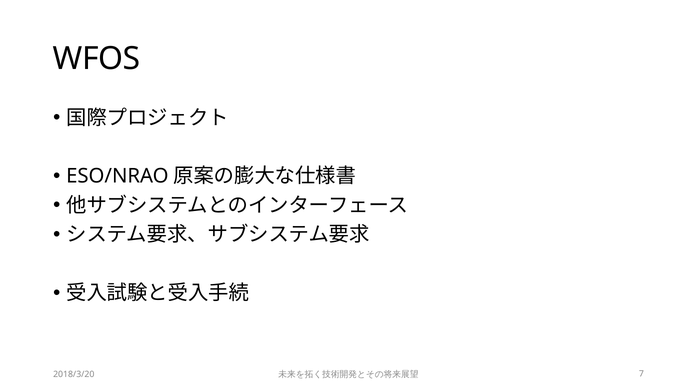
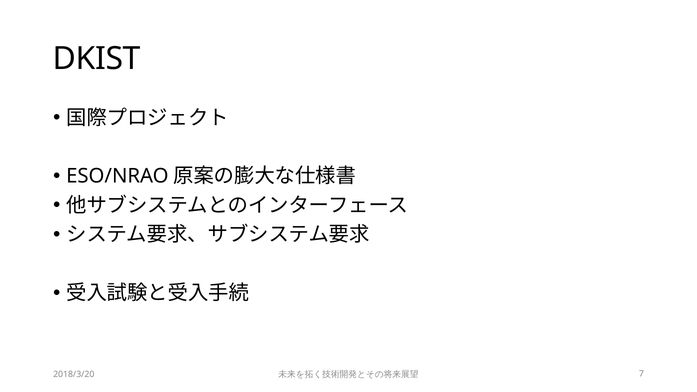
WFOS: WFOS -> DKIST
